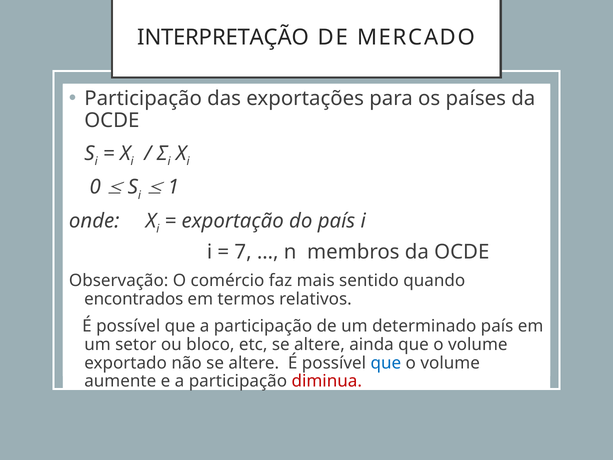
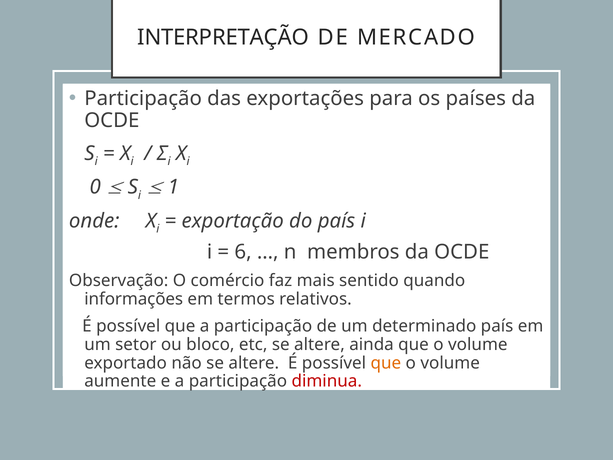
7: 7 -> 6
encontrados: encontrados -> informações
que at (386, 363) colour: blue -> orange
